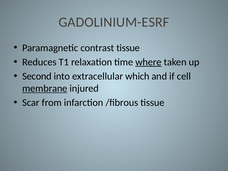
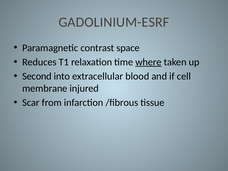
contrast tissue: tissue -> space
which: which -> blood
membrane underline: present -> none
